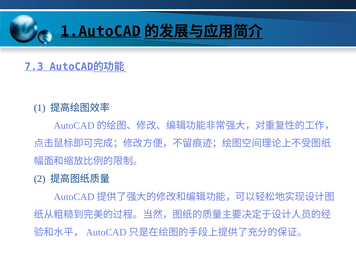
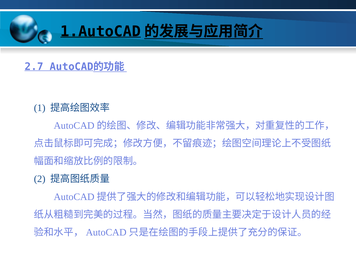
7.3: 7.3 -> 2.7
